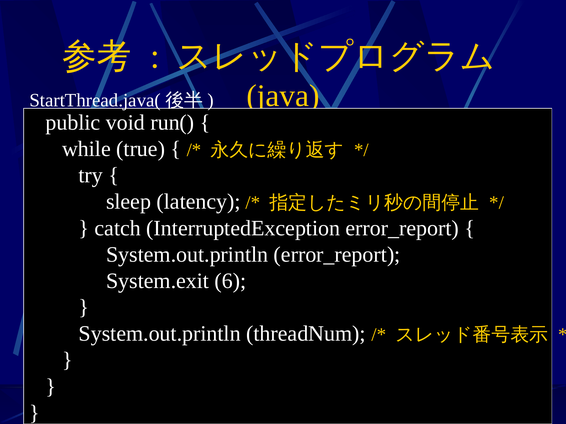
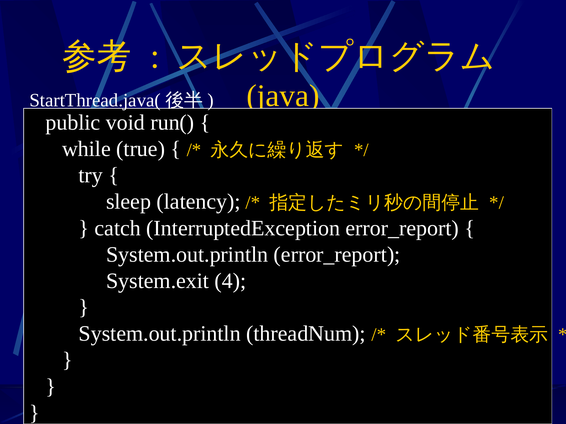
6: 6 -> 4
